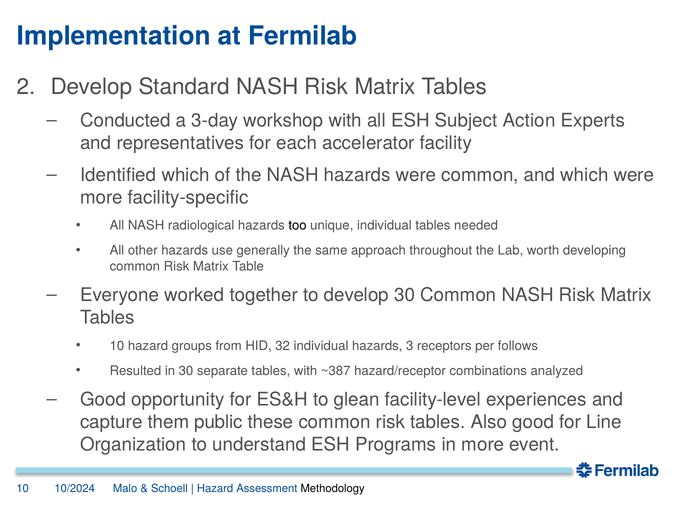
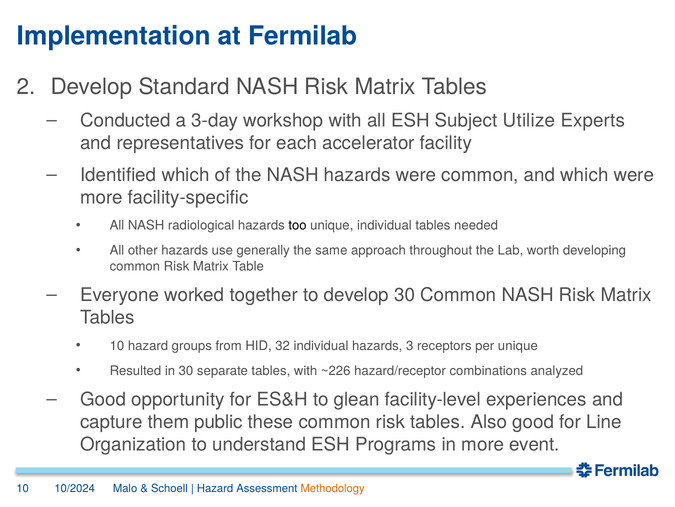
Action: Action -> Utilize
per follows: follows -> unique
~387: ~387 -> ~226
Methodology colour: black -> orange
